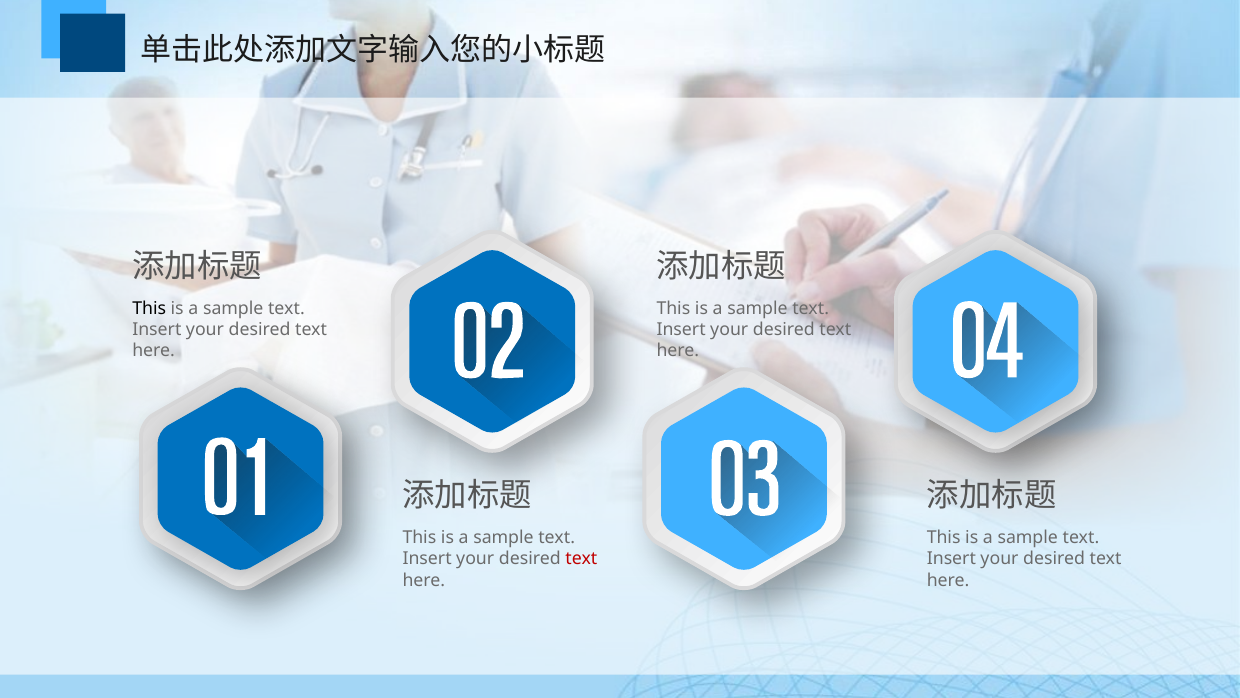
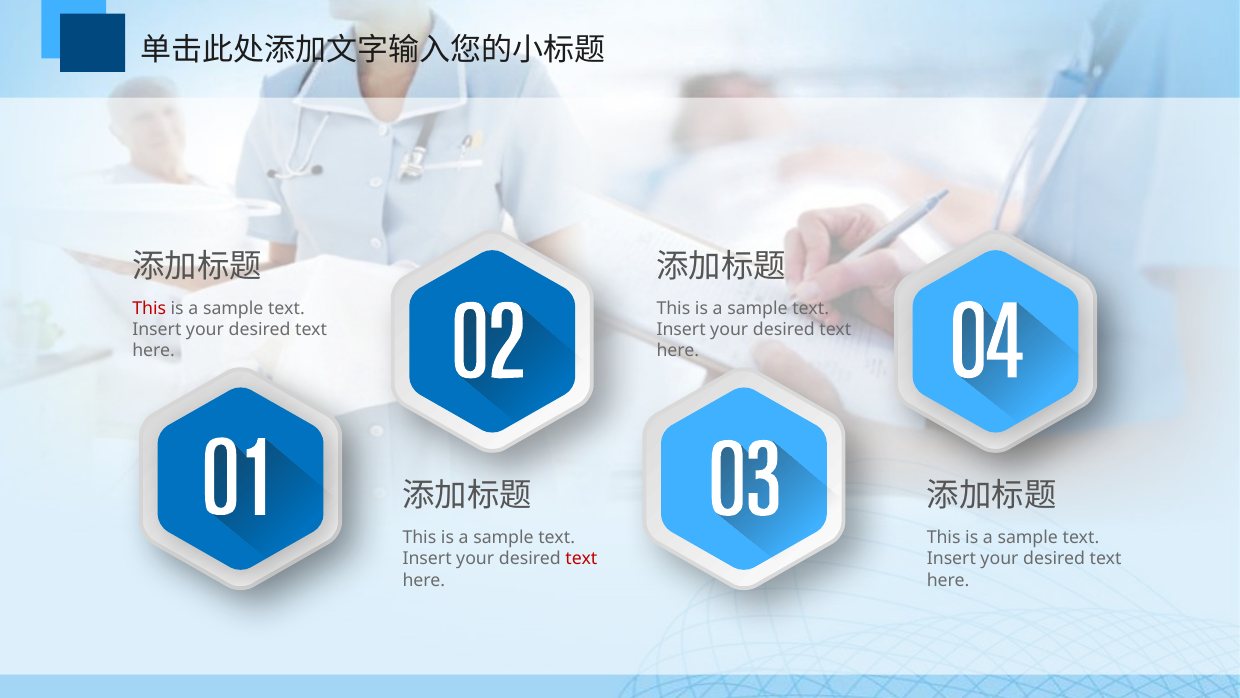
This at (149, 308) colour: black -> red
